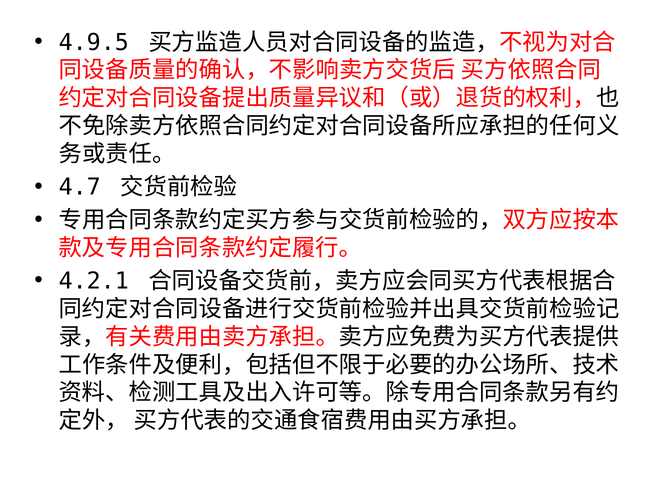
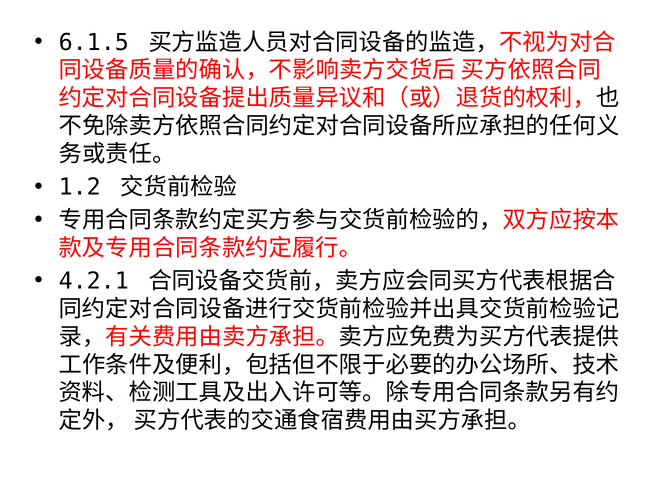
4.9.5: 4.9.5 -> 6.1.5
4.7: 4.7 -> 1.2
